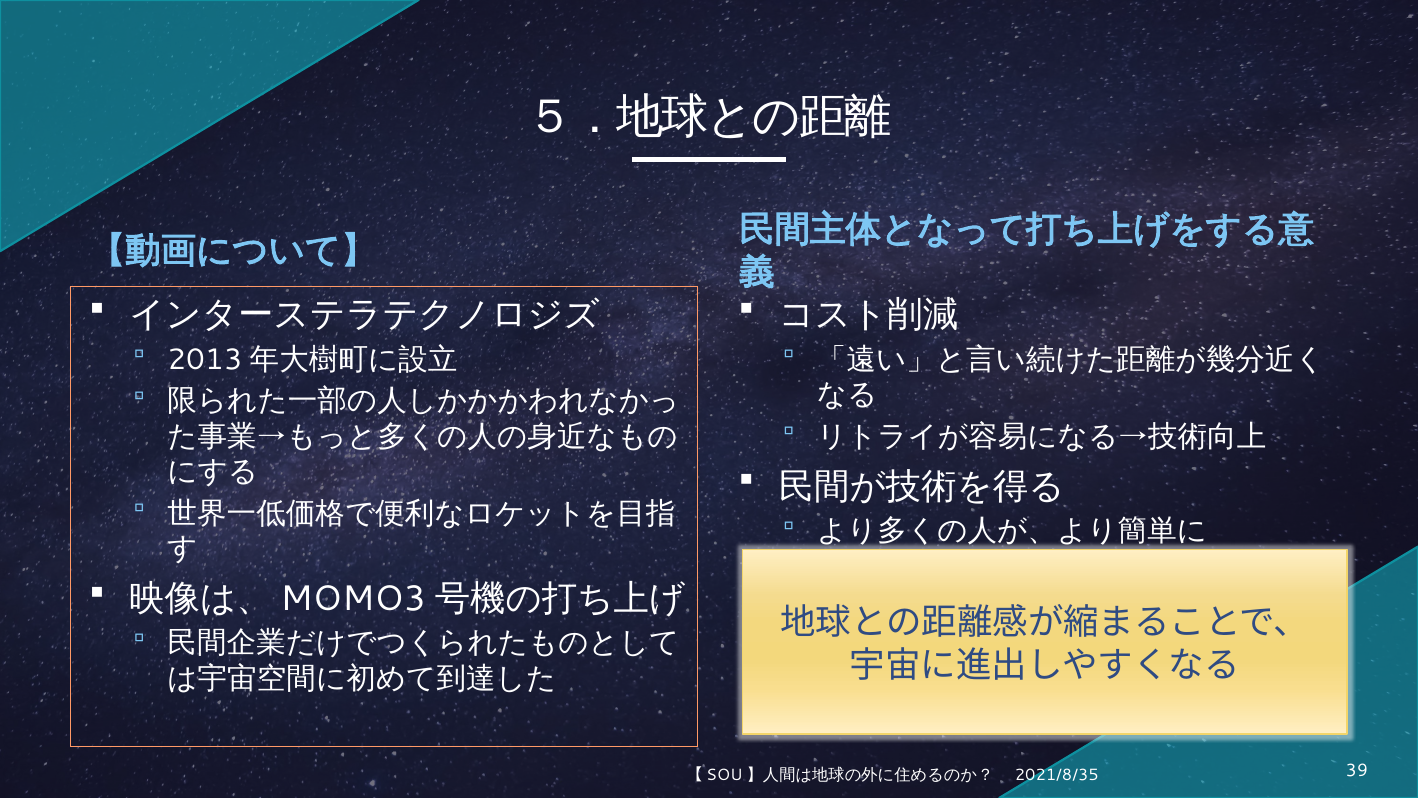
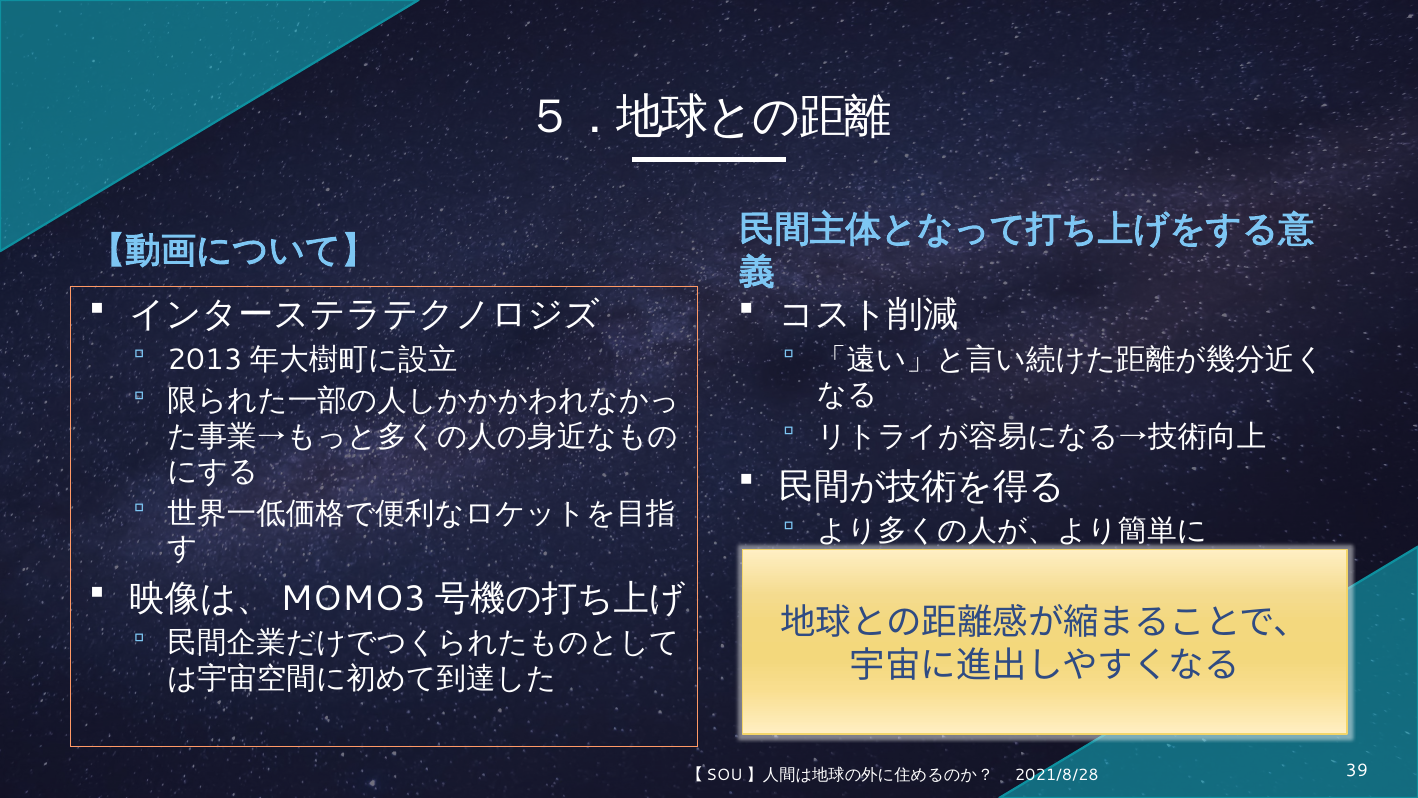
2021/8/35: 2021/8/35 -> 2021/8/28
